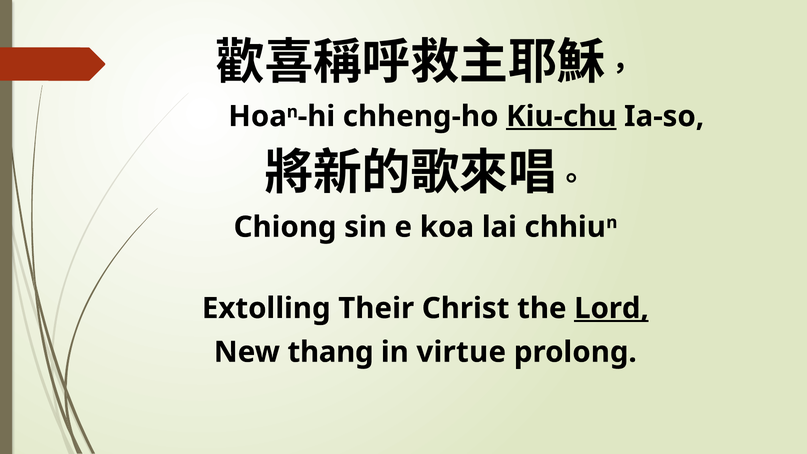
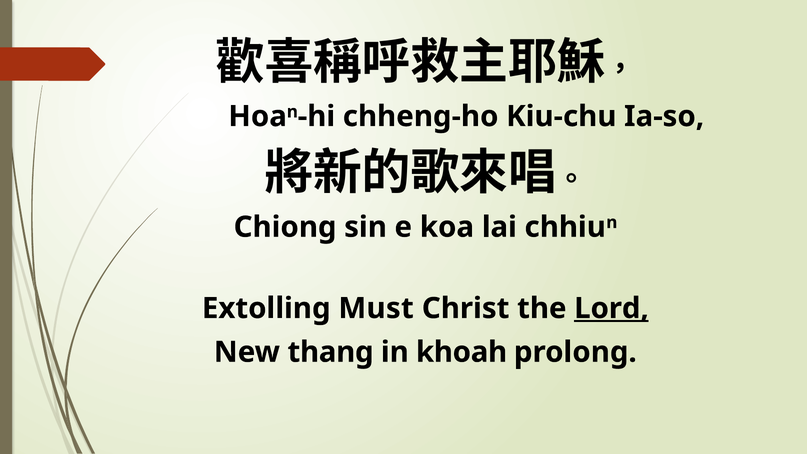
Kiu-chu underline: present -> none
Their: Their -> Must
virtue: virtue -> khoah
